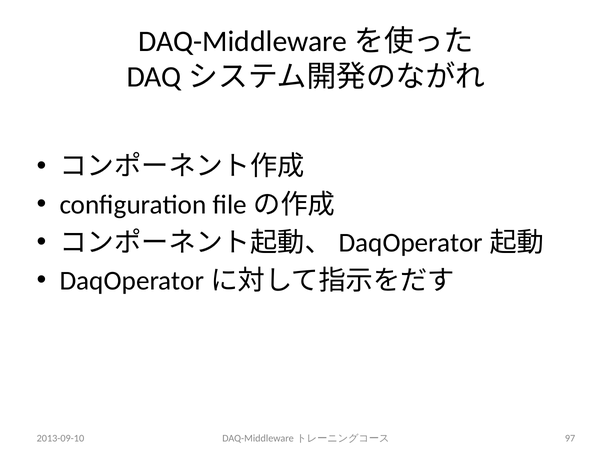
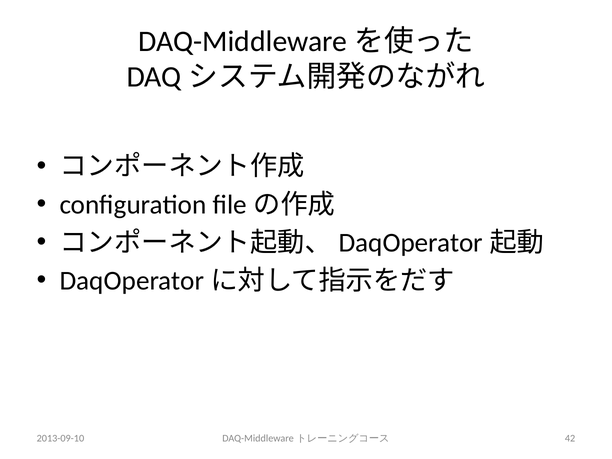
97: 97 -> 42
